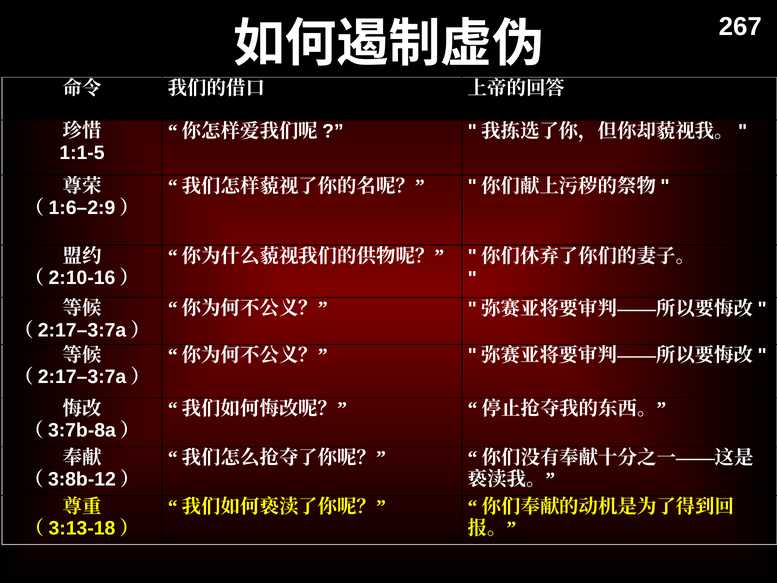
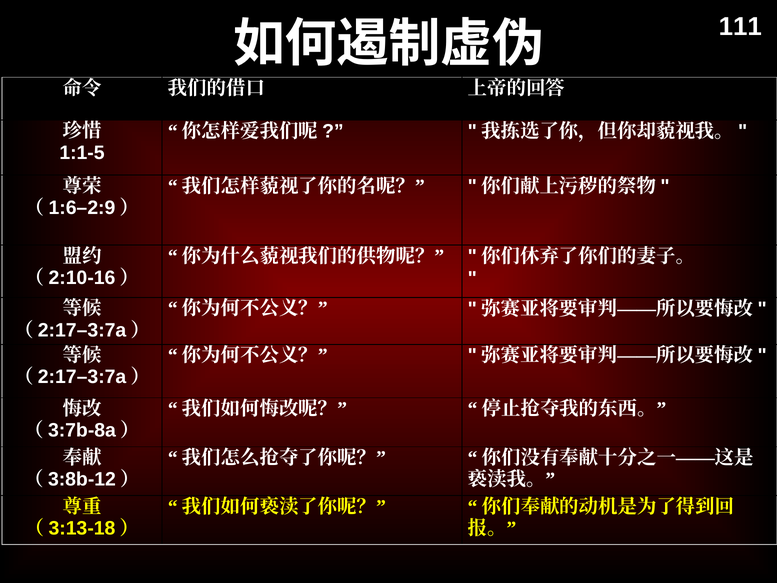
267: 267 -> 111
